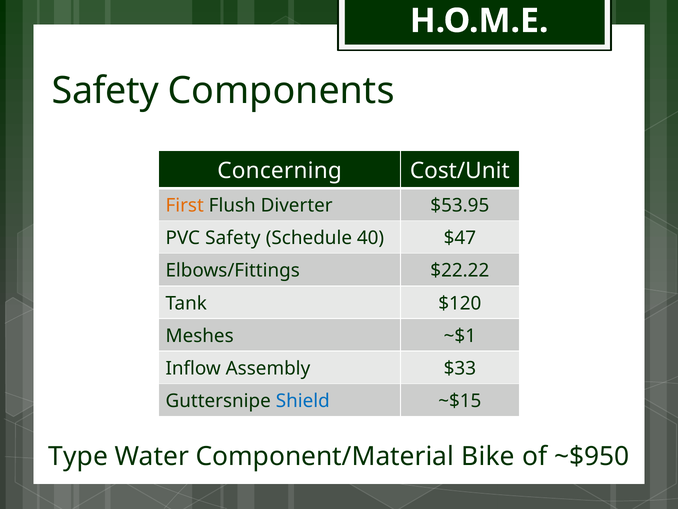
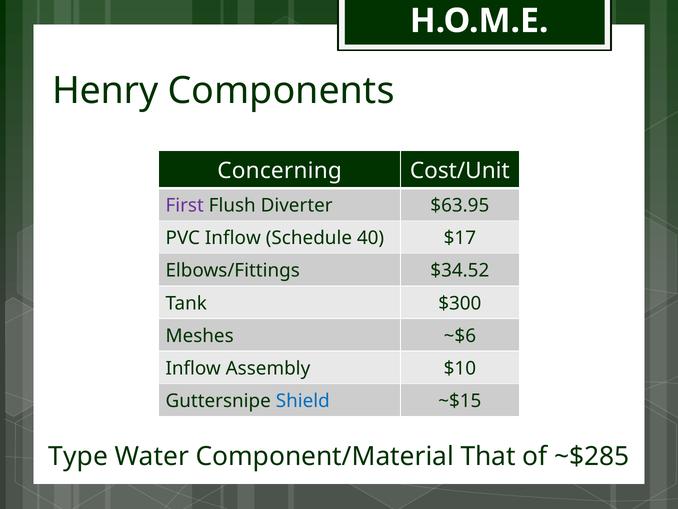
Safety at (105, 91): Safety -> Henry
First colour: orange -> purple
$53.95: $53.95 -> $63.95
PVC Safety: Safety -> Inflow
$47: $47 -> $17
$22.22: $22.22 -> $34.52
$120: $120 -> $300
~$1: ~$1 -> ~$6
$33: $33 -> $10
Bike: Bike -> That
~$950: ~$950 -> ~$285
